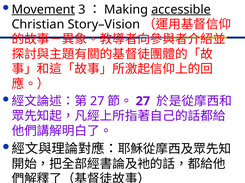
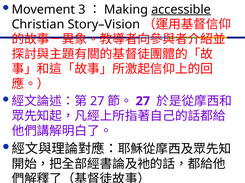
Movement underline: present -> none
